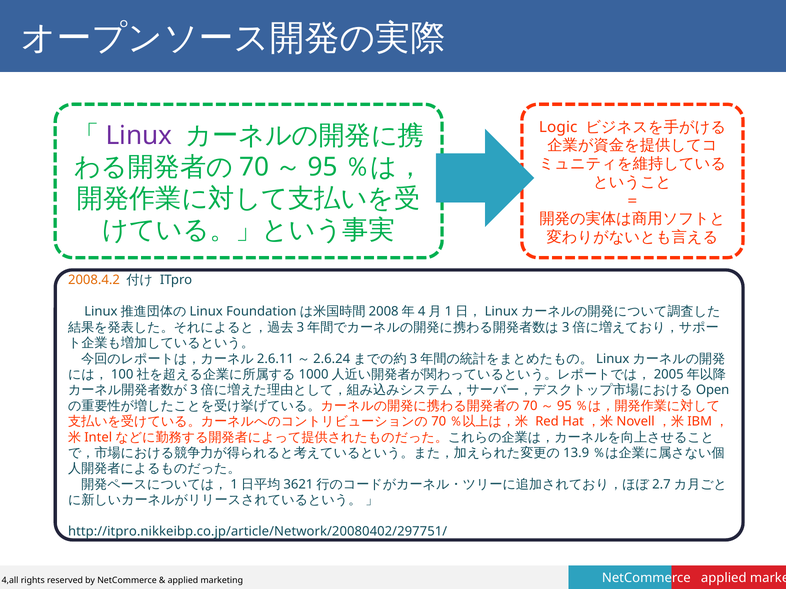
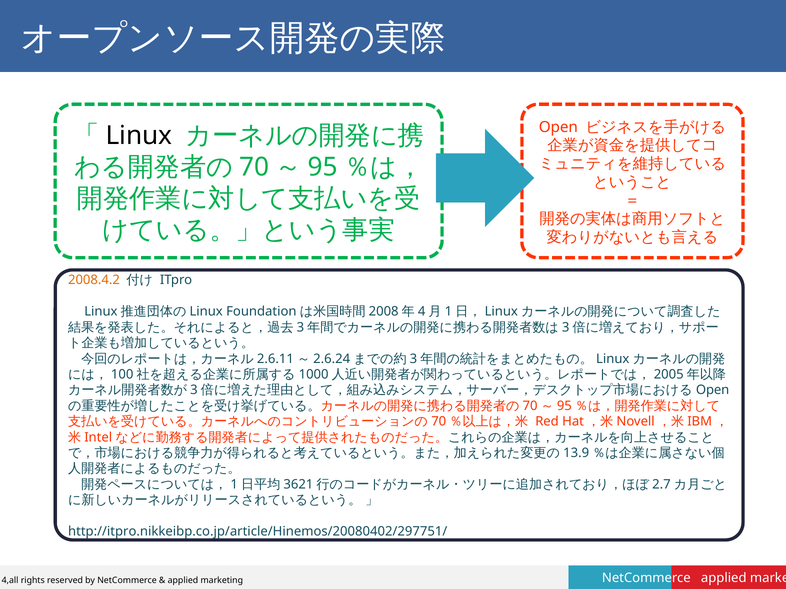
Logic at (558, 127): Logic -> Open
Linux colour: purple -> black
http://itpro.nikkeibp.co.jp/article/Network/20080402/297751/: http://itpro.nikkeibp.co.jp/article/Network/20080402/297751/ -> http://itpro.nikkeibp.co.jp/article/Hinemos/20080402/297751/
